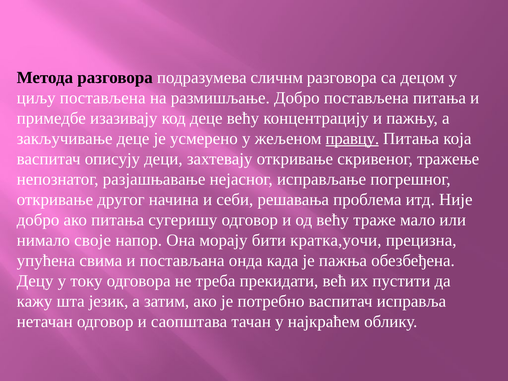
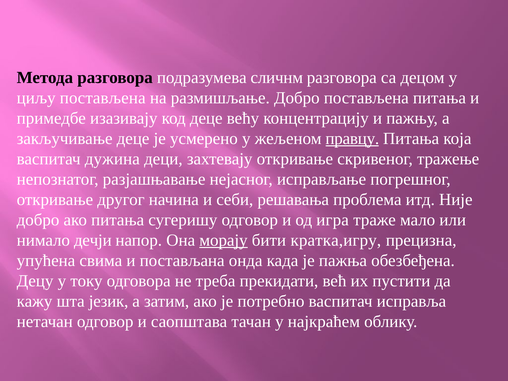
описују: описују -> дужина
од већу: већу -> игра
своје: своје -> дечји
морају underline: none -> present
кратка,уочи: кратка,уочи -> кратка,игру
